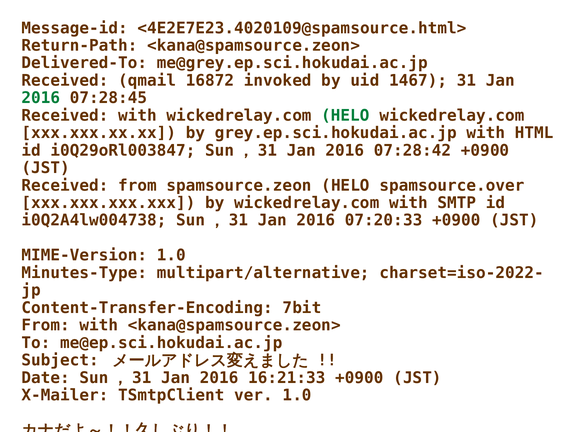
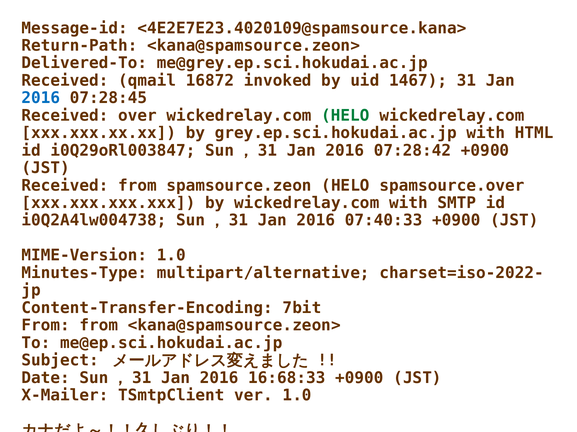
<4E2E7E23.4020109@spamsource.html>: <4E2E7E23.4020109@spamsource.html> -> <4E2E7E23.4020109@spamsource.kana>
2016 at (41, 98) colour: green -> blue
Received with: with -> over
07:20:33: 07:20:33 -> 07:40:33
From with: with -> from
16:21:33: 16:21:33 -> 16:68:33
